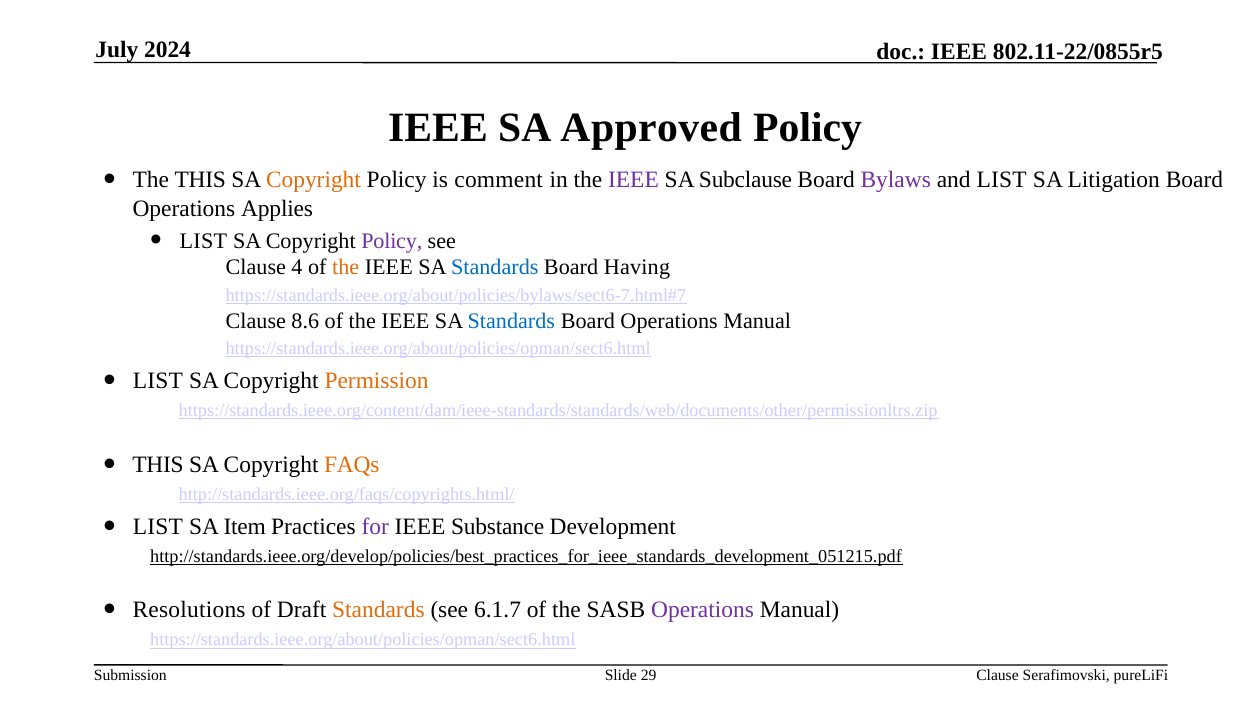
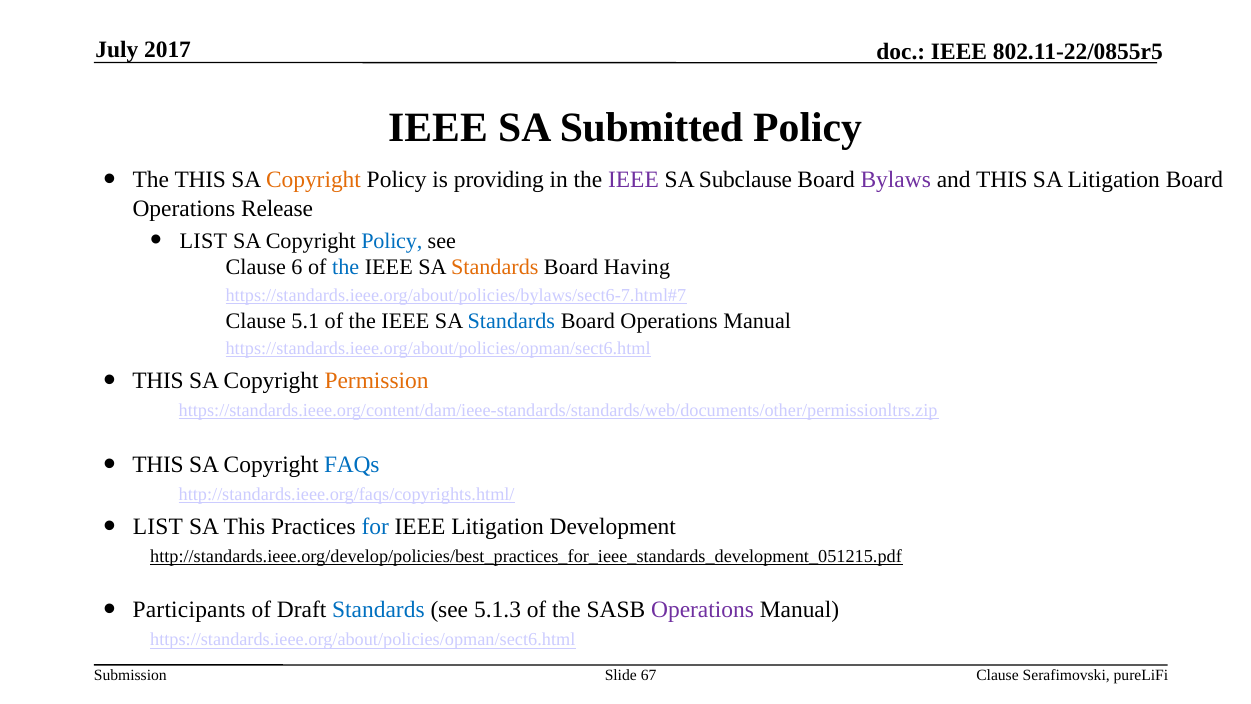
2024: 2024 -> 2017
Approved: Approved -> Submitted
comment: comment -> providing
and LIST: LIST -> THIS
Applies: Applies -> Release
Policy at (392, 241) colour: purple -> blue
4: 4 -> 6
the at (346, 267) colour: orange -> blue
Standards at (495, 267) colour: blue -> orange
8.6: 8.6 -> 5.1
LIST at (158, 381): LIST -> THIS
FAQs colour: orange -> blue
SA Item: Item -> This
for colour: purple -> blue
IEEE Substance: Substance -> Litigation
Resolutions: Resolutions -> Participants
Standards at (378, 610) colour: orange -> blue
6.1.7: 6.1.7 -> 5.1.3
29: 29 -> 67
